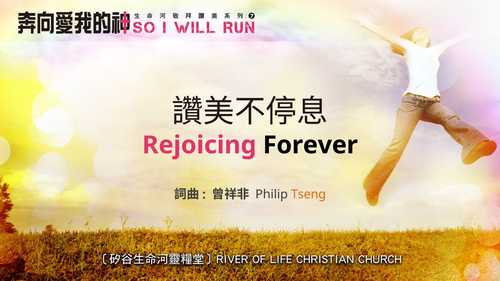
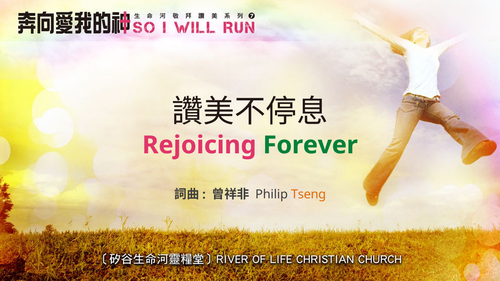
Forever colour: black -> green
